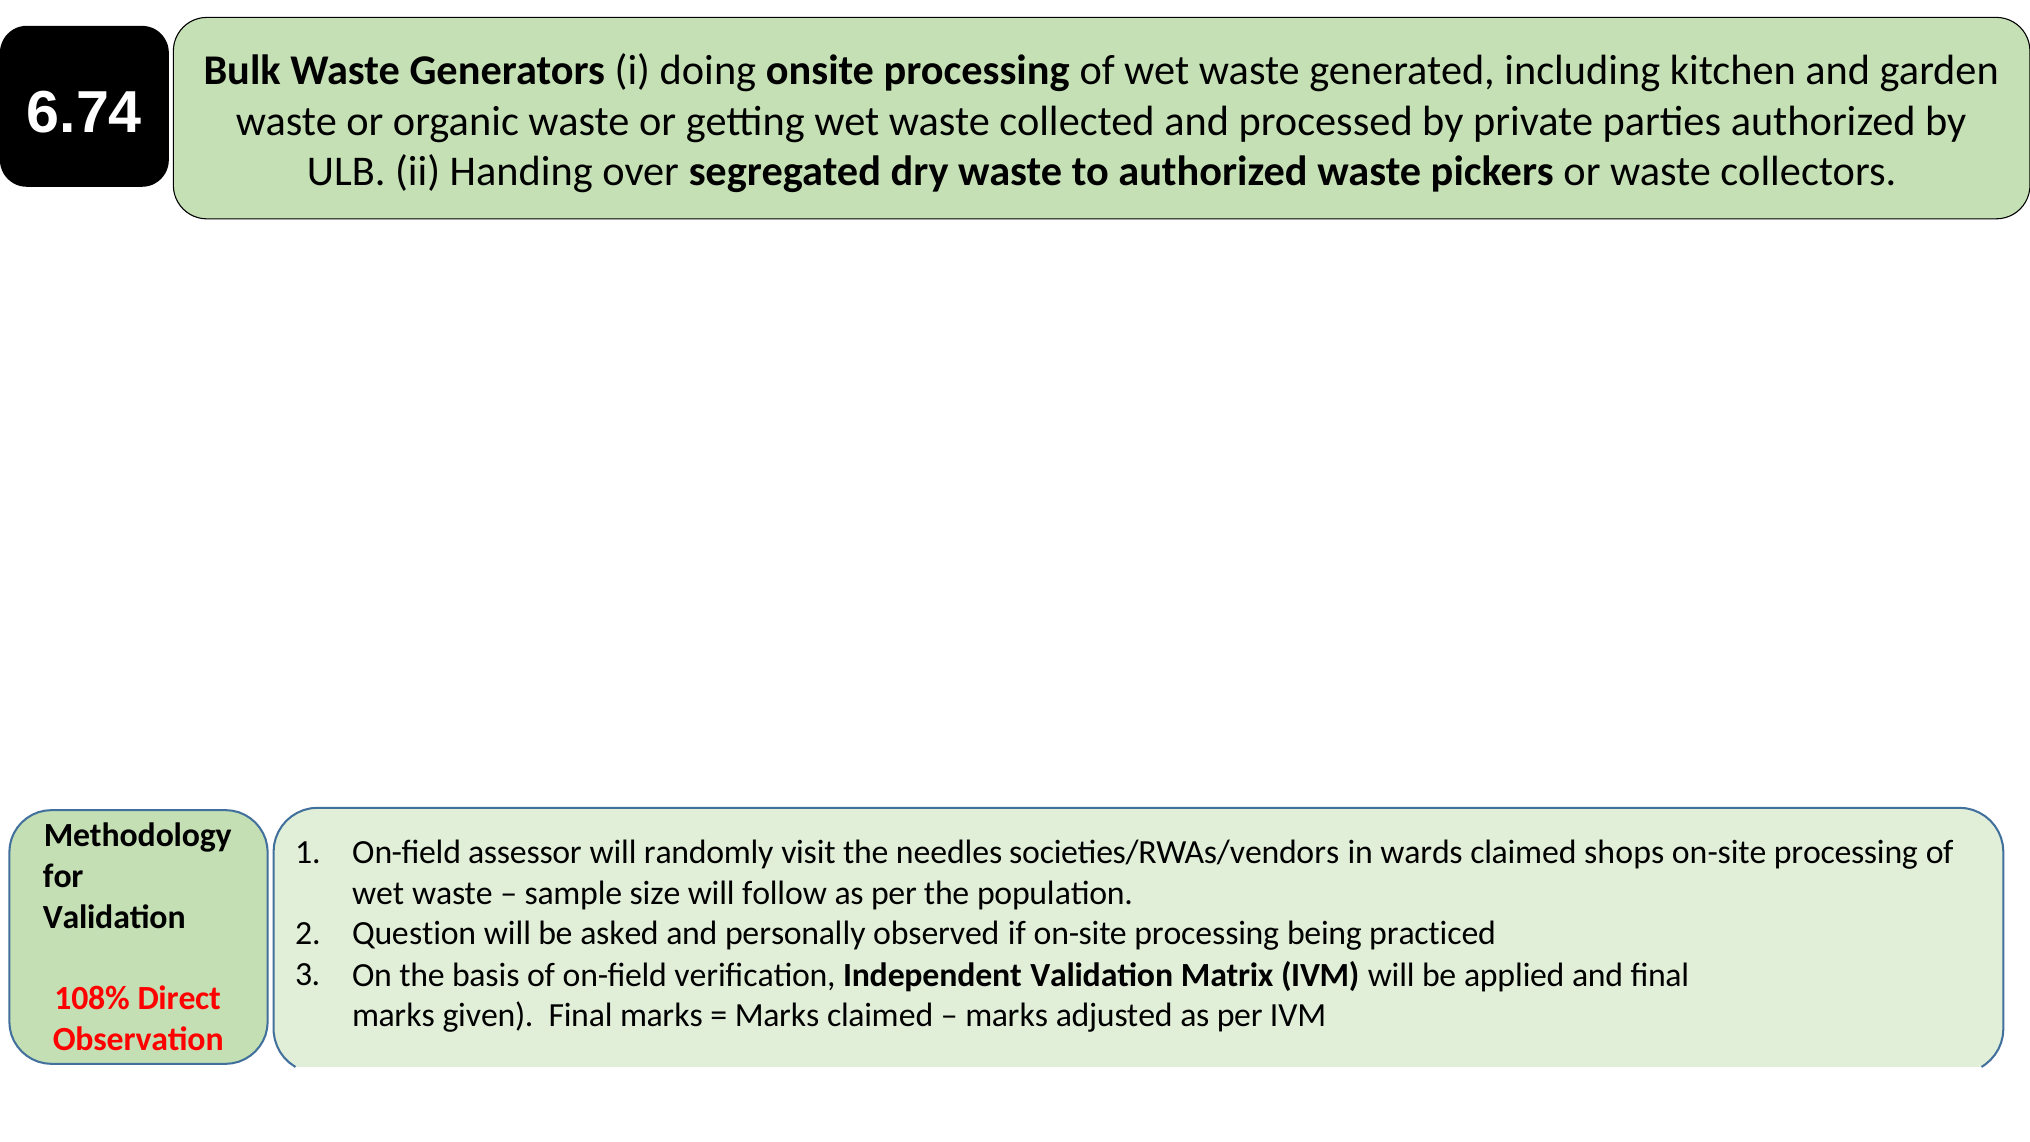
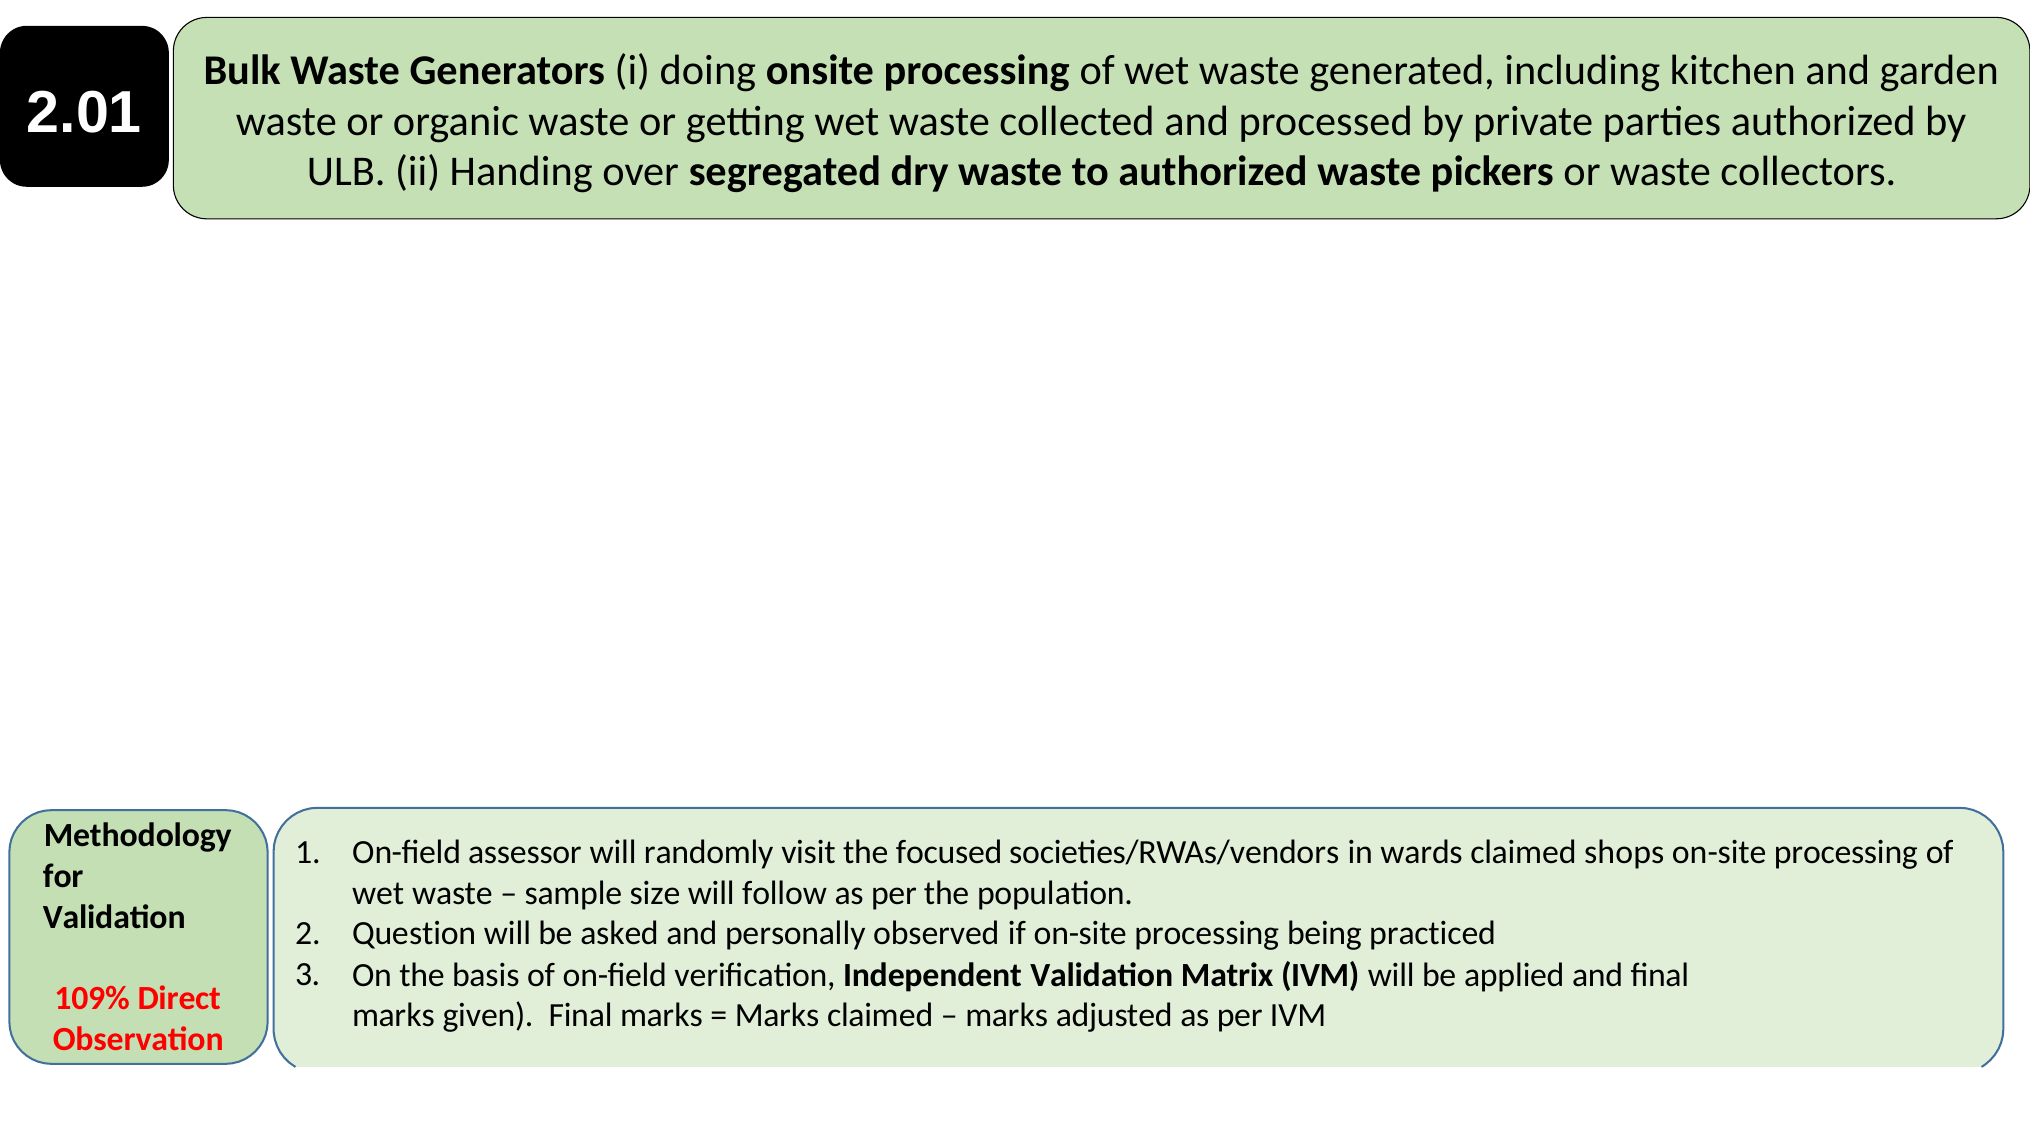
6.74: 6.74 -> 2.01
needles: needles -> focused
108%: 108% -> 109%
